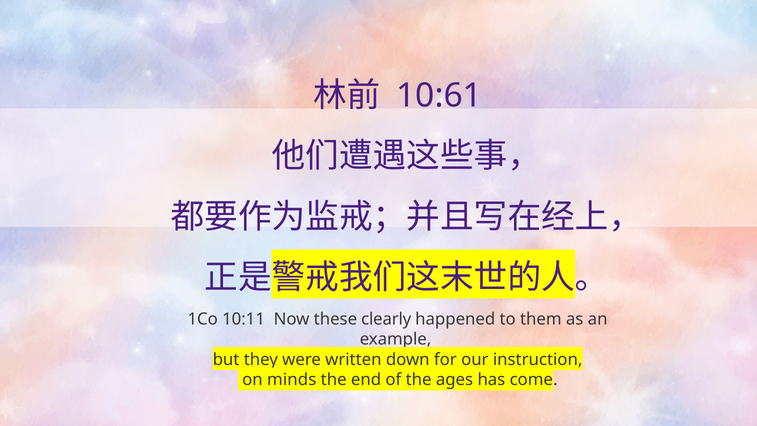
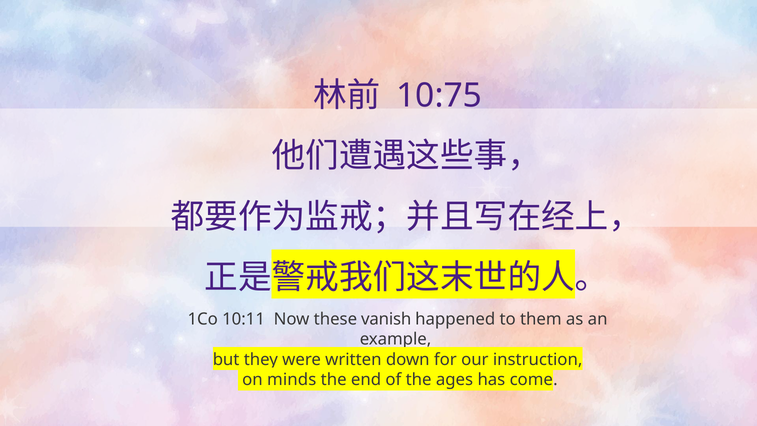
10:61: 10:61 -> 10:75
clearly: clearly -> vanish
